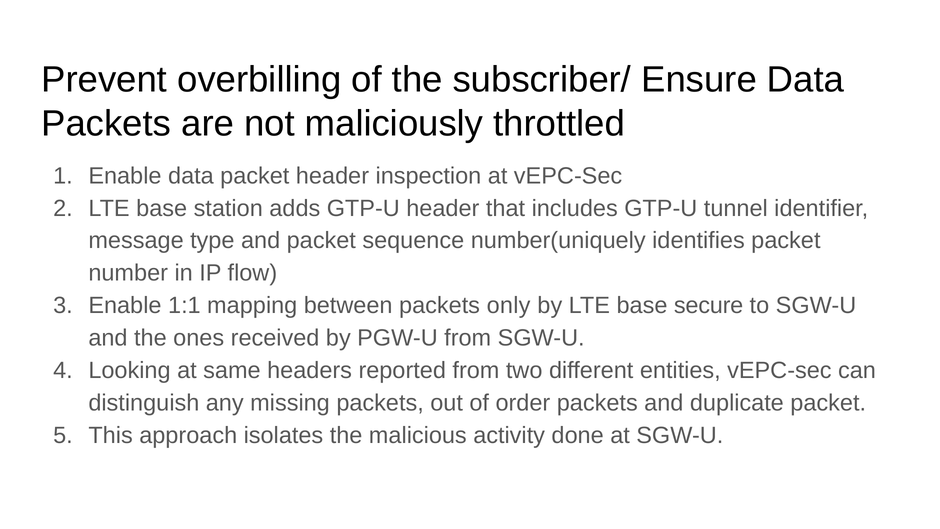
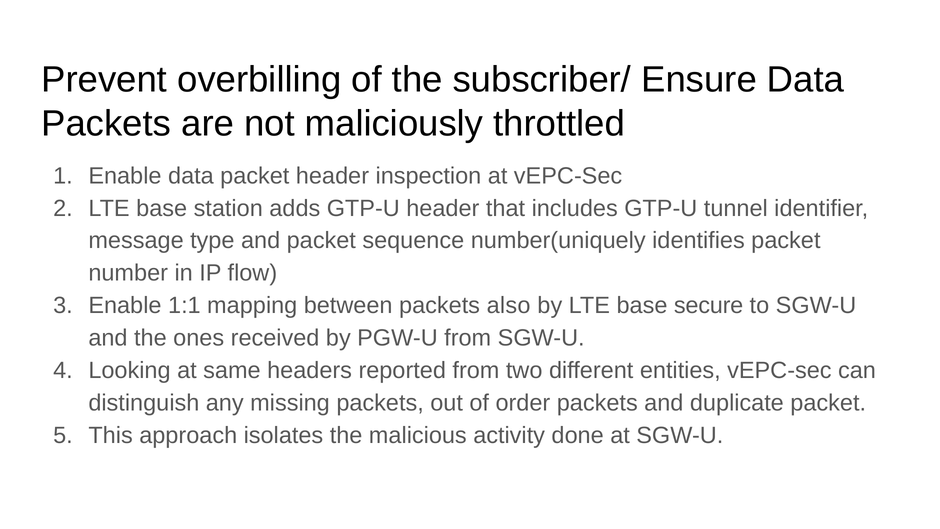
only: only -> also
